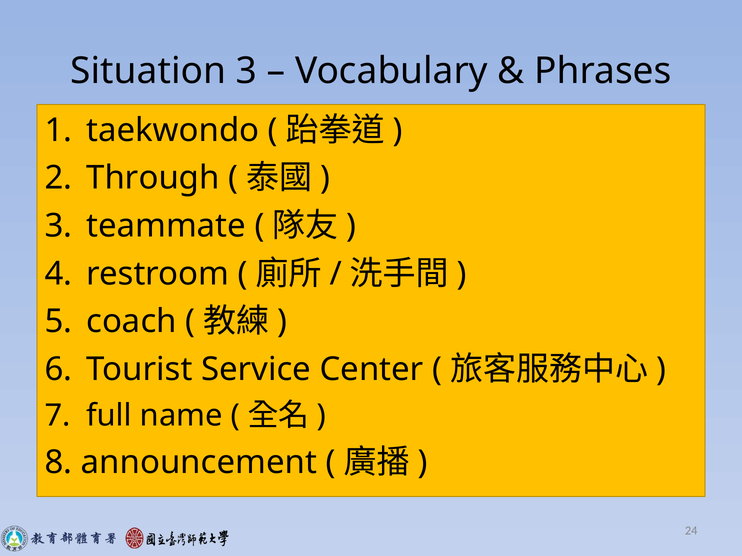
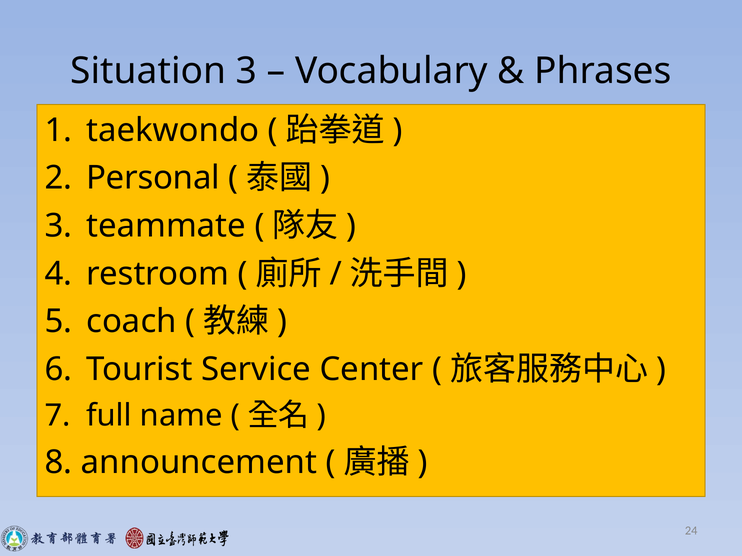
Through: Through -> Personal
